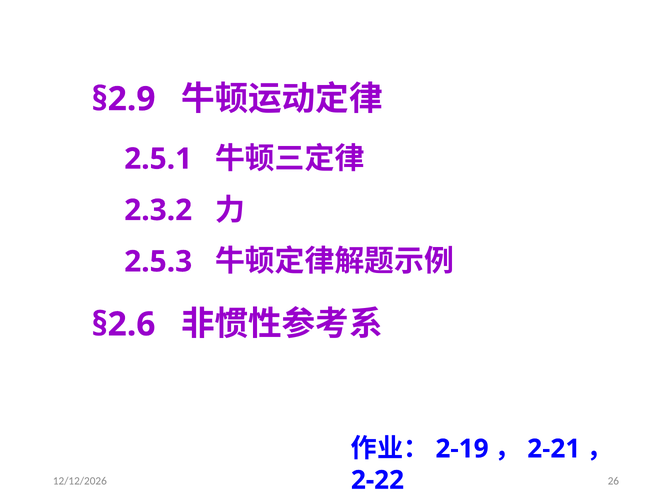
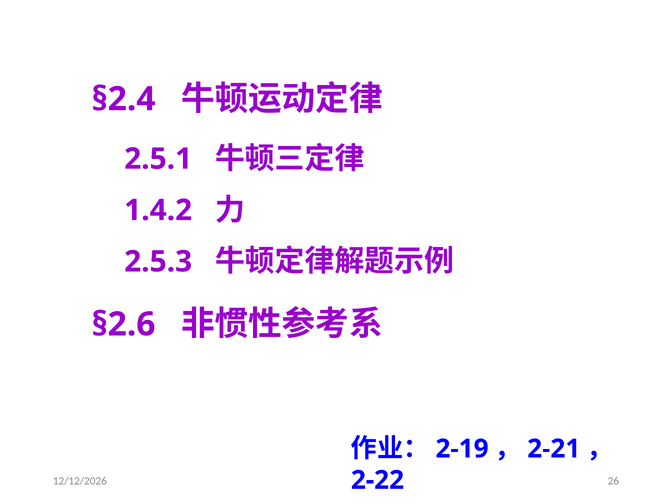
§2.9: §2.9 -> §2.4
2.3.2: 2.3.2 -> 1.4.2
